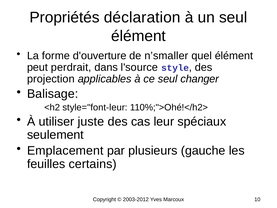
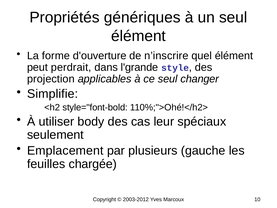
déclaration: déclaration -> génériques
n’smaller: n’smaller -> n’inscrire
l'source: l'source -> l'grande
Balisage: Balisage -> Simplifie
style="font-leur: style="font-leur -> style="font-bold
juste: juste -> body
certains: certains -> chargée
